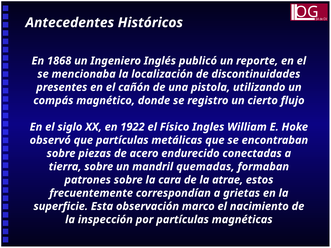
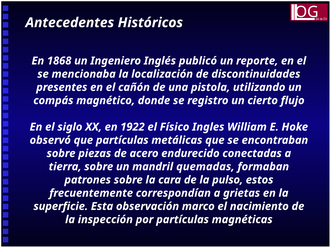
atrae: atrae -> pulso
